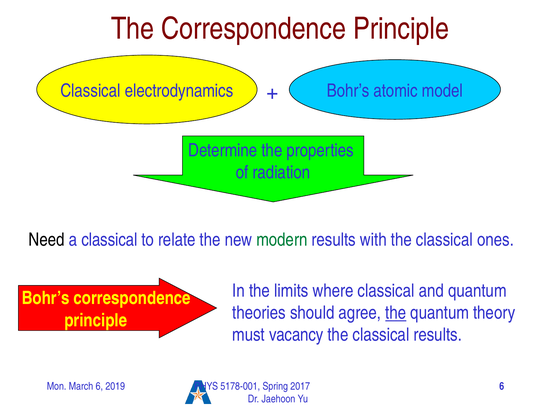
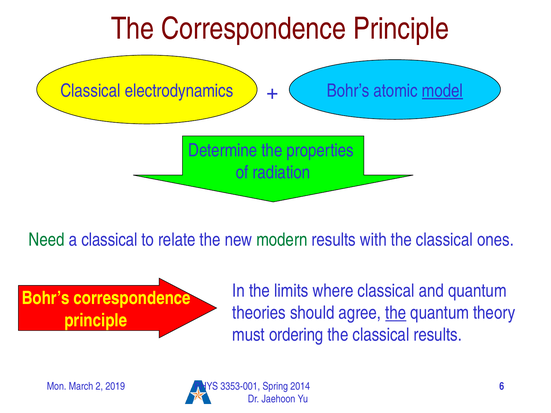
model underline: none -> present
Need colour: black -> green
vacancy: vacancy -> ordering
March 6: 6 -> 2
5178-001: 5178-001 -> 3353-001
2017: 2017 -> 2014
